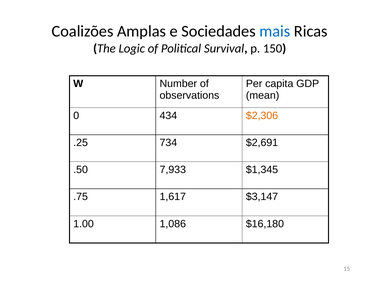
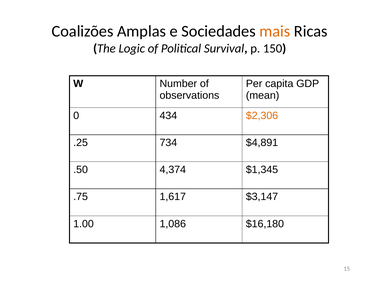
mais colour: blue -> orange
$2,691: $2,691 -> $4,891
7,933: 7,933 -> 4,374
